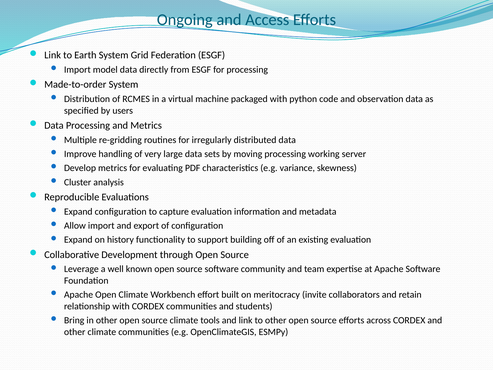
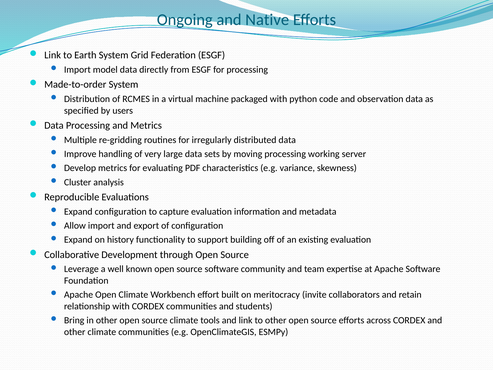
Access: Access -> Native
